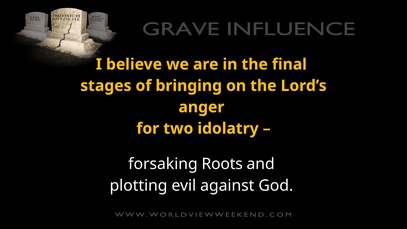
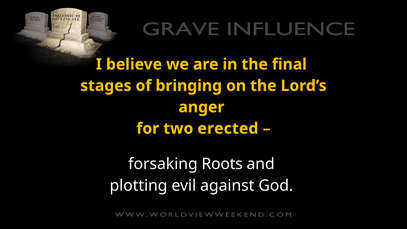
idolatry: idolatry -> erected
